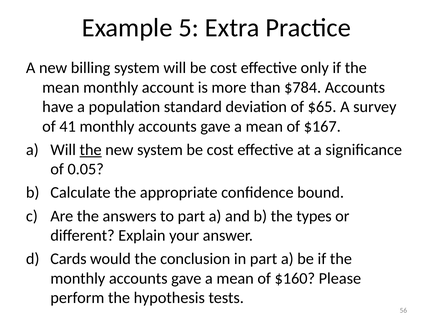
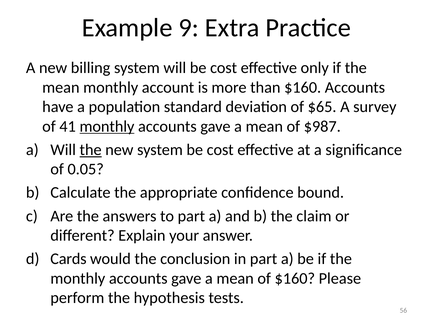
5: 5 -> 9
than $784: $784 -> $160
monthly at (107, 126) underline: none -> present
$167: $167 -> $987
types: types -> claim
